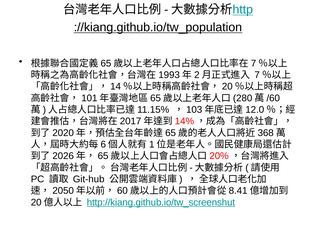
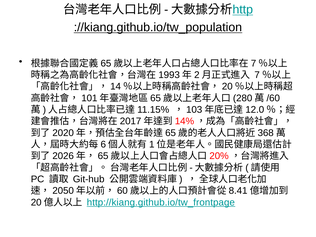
http://kiang.github.io/tw_screenshut: http://kiang.github.io/tw_screenshut -> http://kiang.github.io/tw_frontpage
